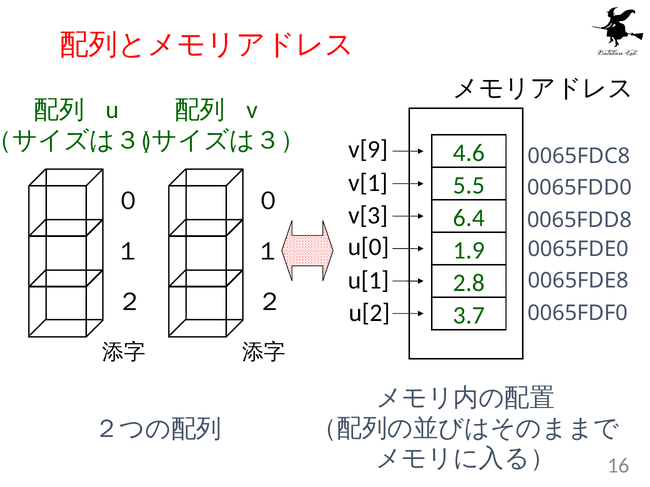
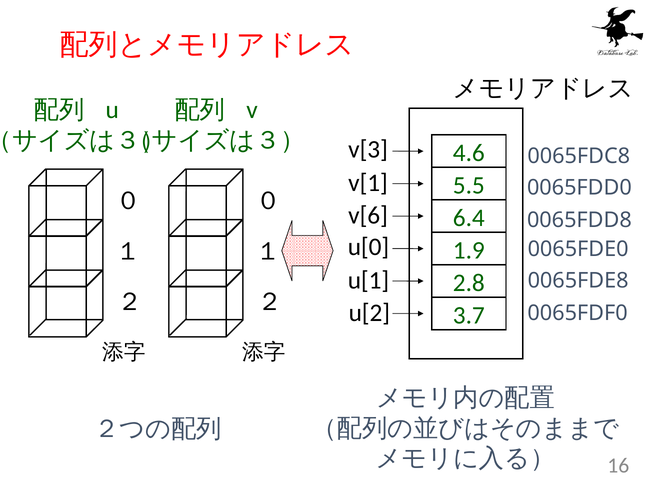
v[9: v[9 -> v[3
v[3: v[3 -> v[6
